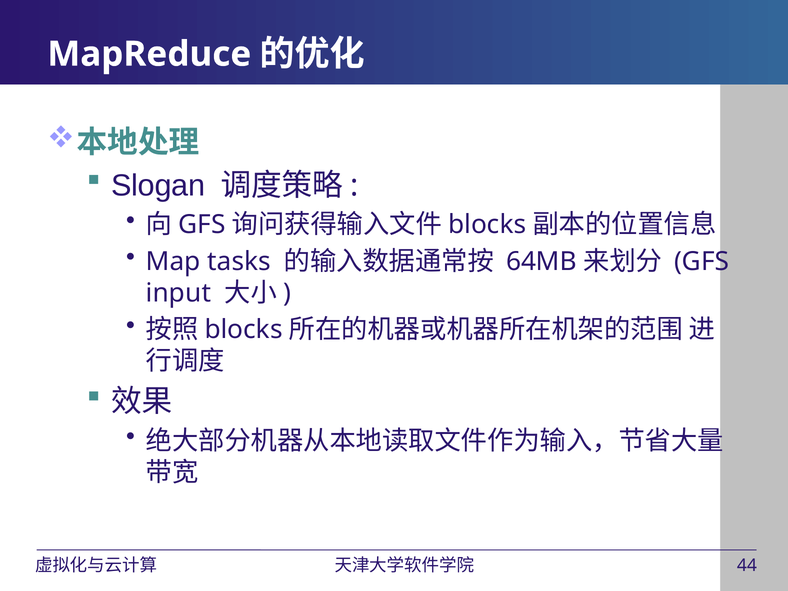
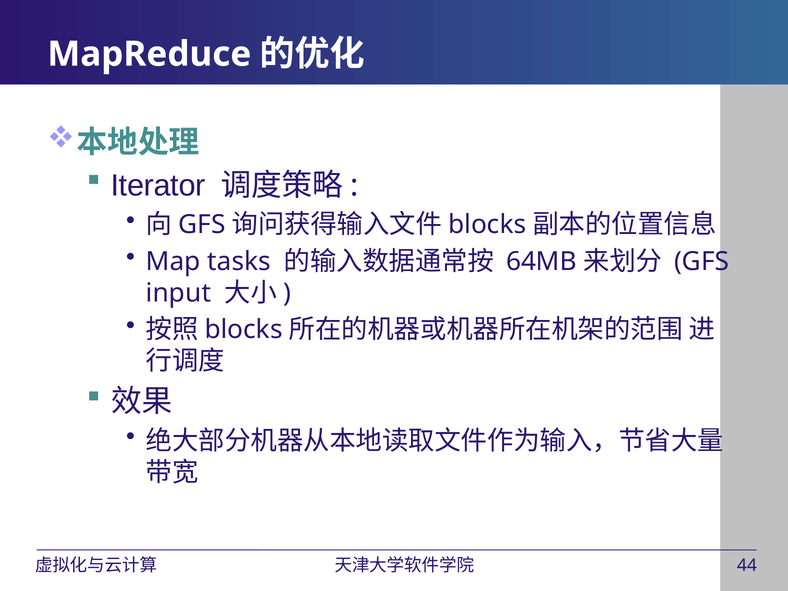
Slogan: Slogan -> Iterator
